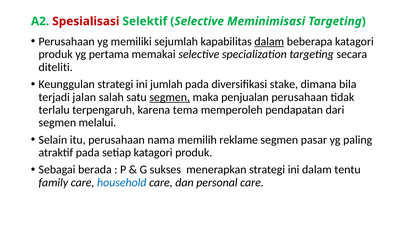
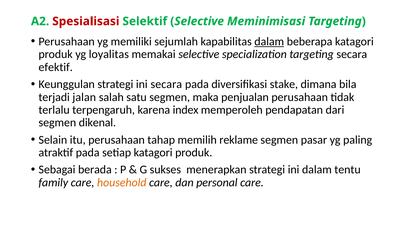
pertama: pertama -> loyalitas
diteliti: diteliti -> efektif
ini jumlah: jumlah -> secara
segmen at (170, 97) underline: present -> none
tema: tema -> index
melalui: melalui -> dikenal
nama: nama -> tahap
household colour: blue -> orange
